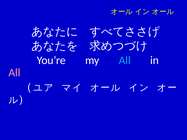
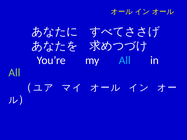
All at (14, 73) colour: pink -> light green
